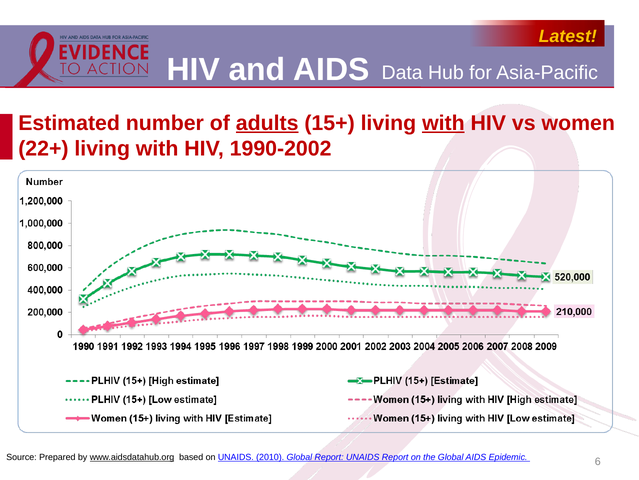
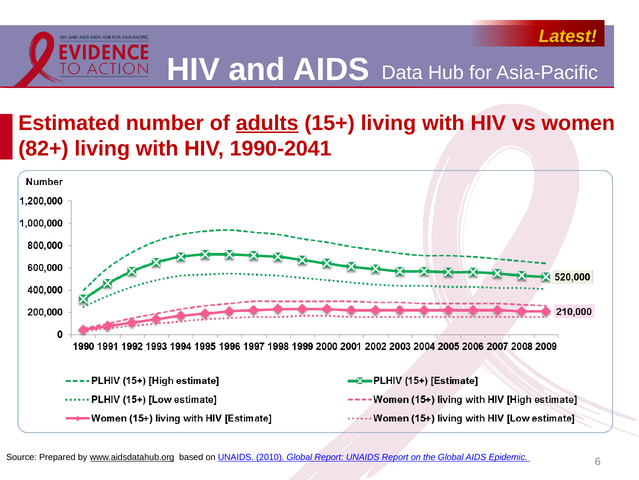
with at (443, 123) underline: present -> none
22+: 22+ -> 82+
1990-2002: 1990-2002 -> 1990-2041
